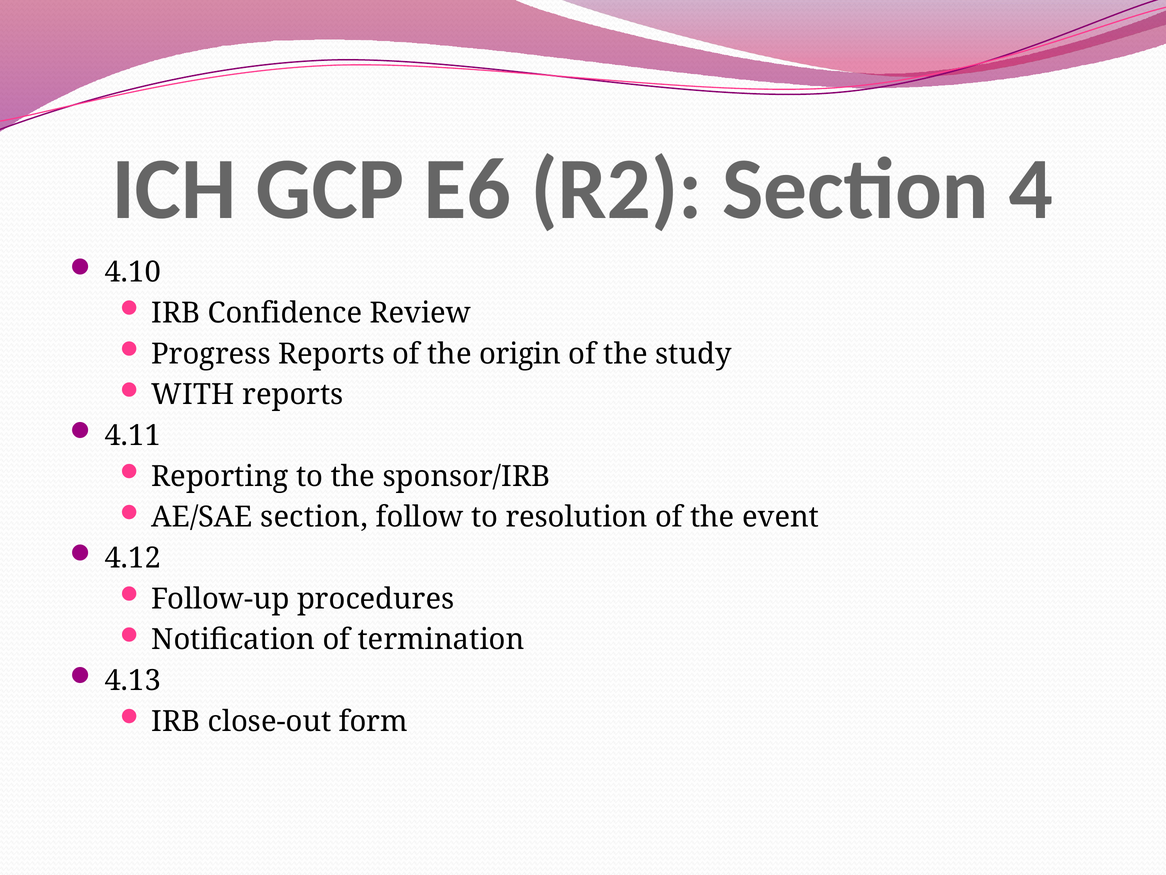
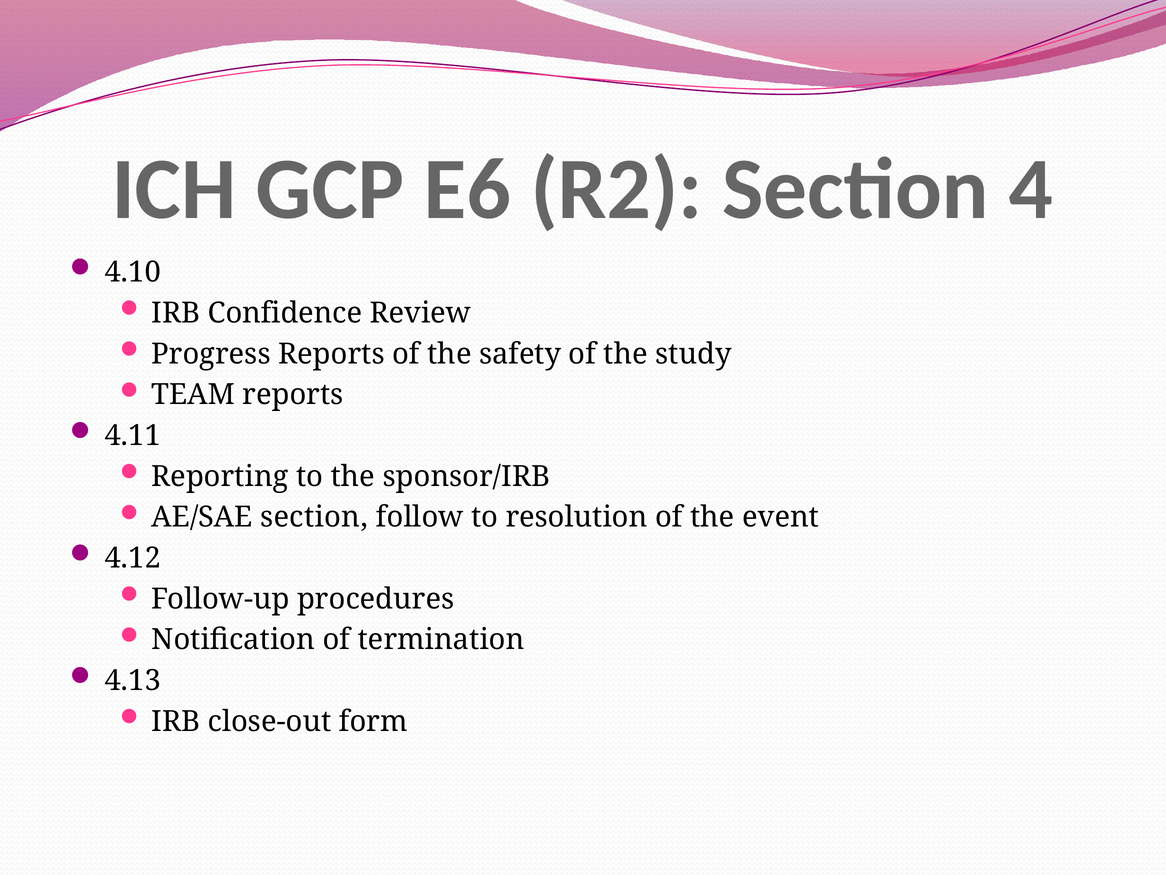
origin: origin -> safety
WITH: WITH -> TEAM
